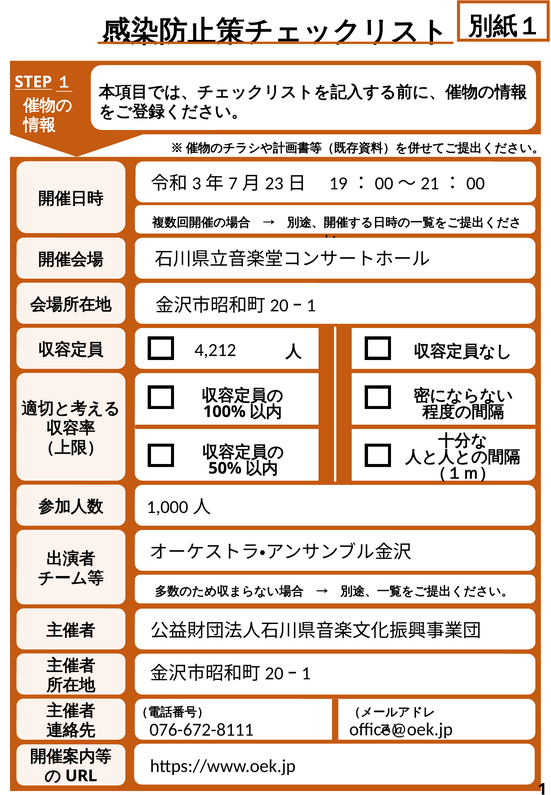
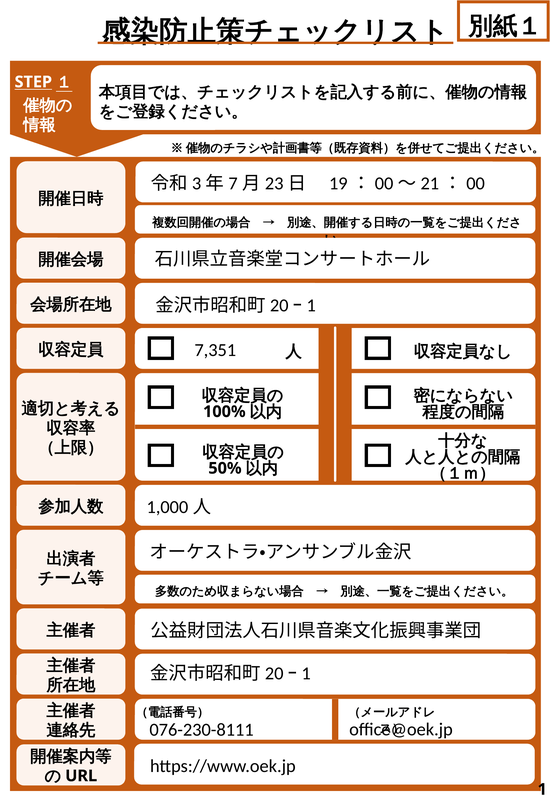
4,212: 4,212 -> 7,351
076-672-8111: 076-672-8111 -> 076-230-8111
